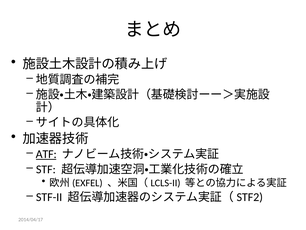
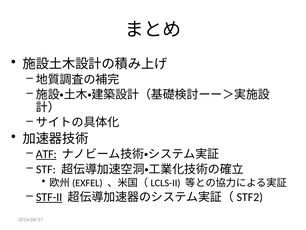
STF-II underline: none -> present
